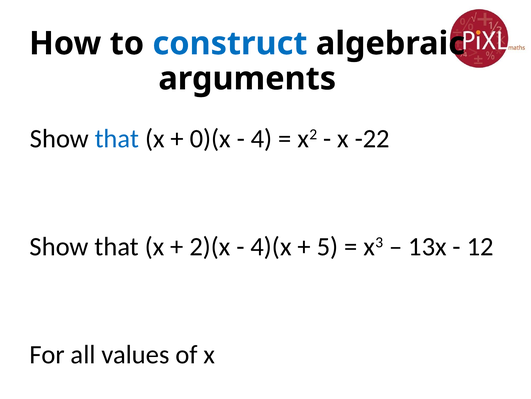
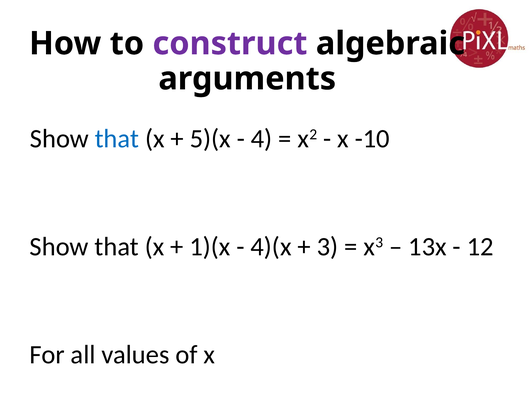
construct colour: blue -> purple
0)(x: 0)(x -> 5)(x
-22: -22 -> -10
2)(x: 2)(x -> 1)(x
5: 5 -> 3
